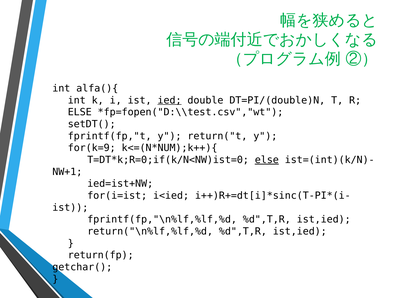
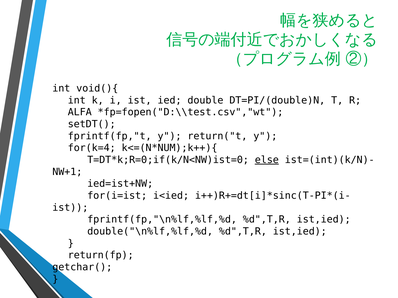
alfa(){: alfa(){ -> void(){
ied underline: present -> none
ELSE at (80, 112): ELSE -> ALFA
for(k=9: for(k=9 -> for(k=4
return("\n%lf,%lf,%d: return("\n%lf,%lf,%d -> double("\n%lf,%lf,%d
